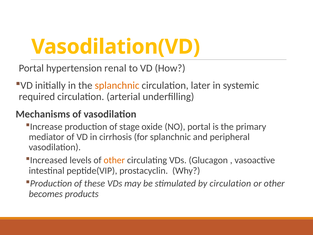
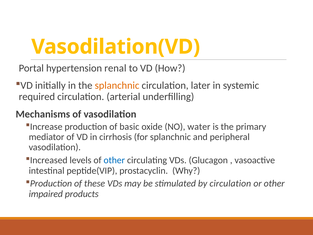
stage: stage -> basic
NO portal: portal -> water
other at (114, 160) colour: orange -> blue
becomes: becomes -> impaired
